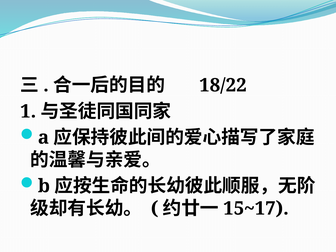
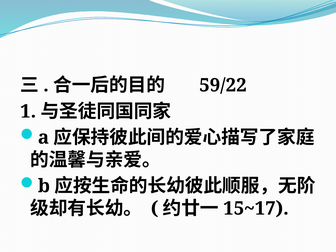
18/22: 18/22 -> 59/22
